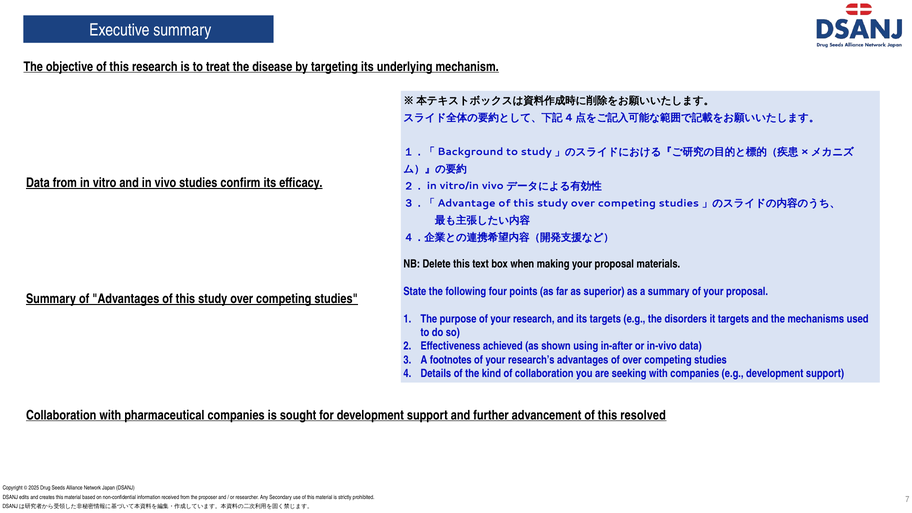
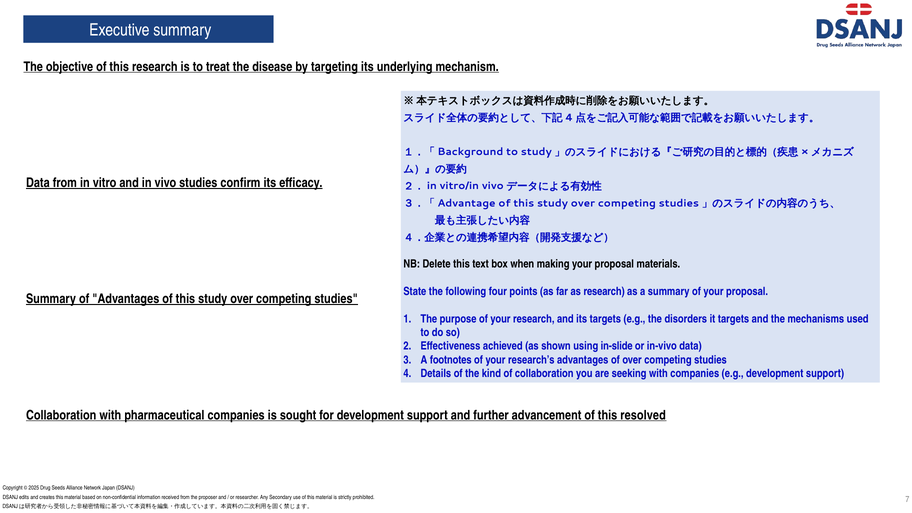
as superior: superior -> research
in-after: in-after -> in-slide
